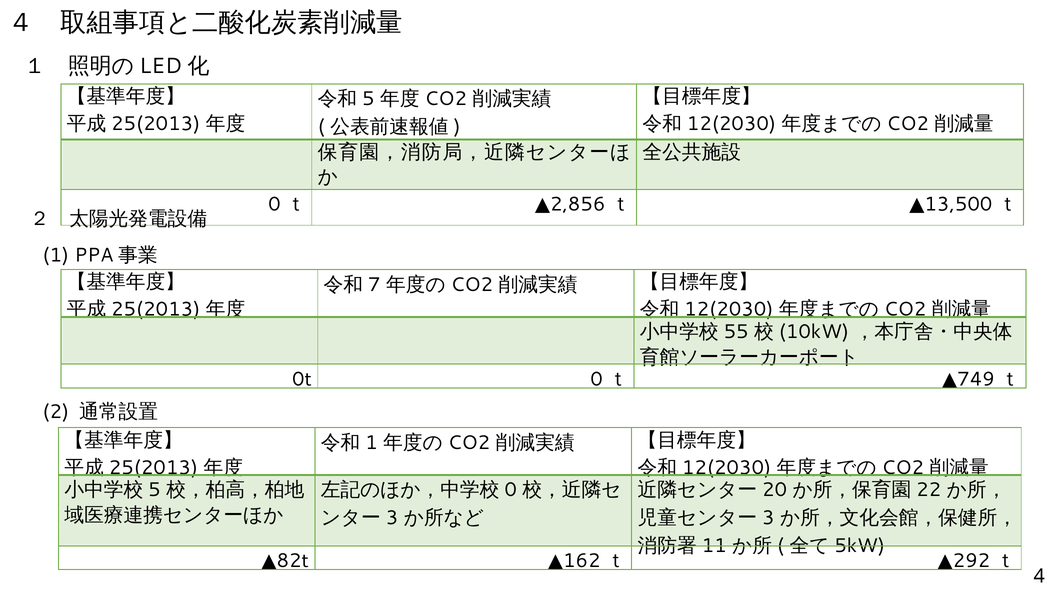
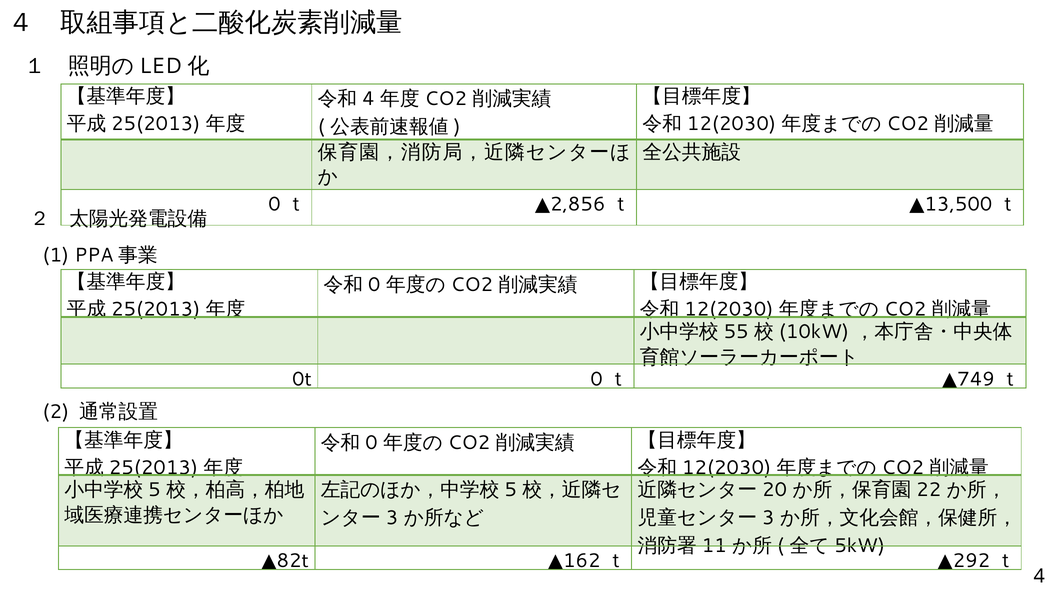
5 at (368, 99): 5 -> 4
7 at (374, 285): 7 -> 0
1 at (371, 443): 1 -> 0
0 at (511, 490): 0 -> 5
